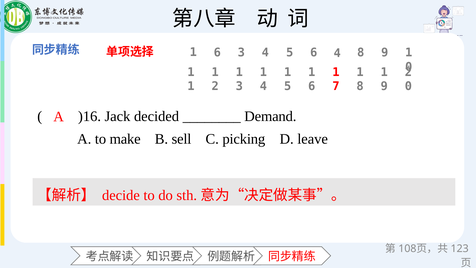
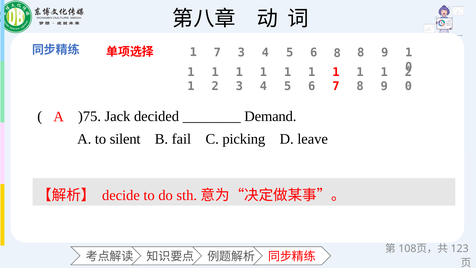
6 at (217, 53): 6 -> 7
6 4: 4 -> 8
)16: )16 -> )75
make: make -> silent
sell: sell -> fail
